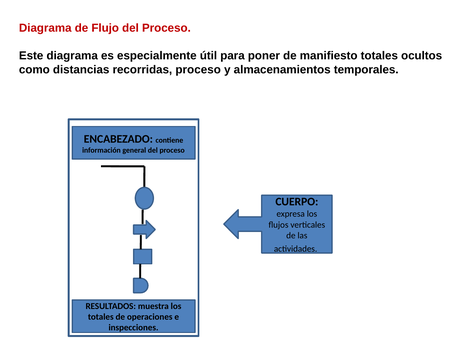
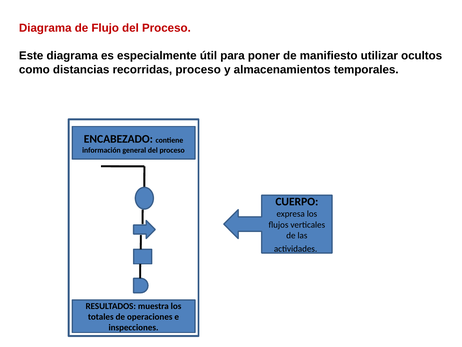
manifiesto totales: totales -> utilizar
